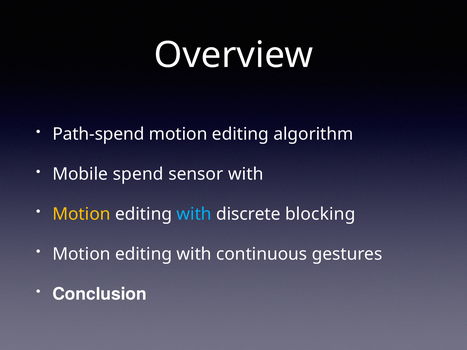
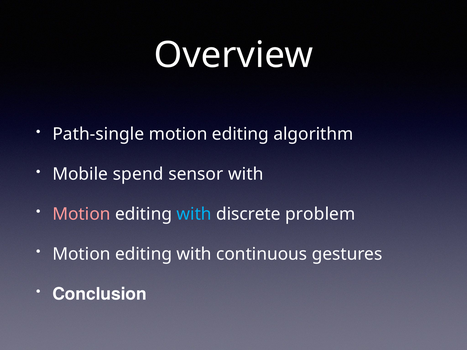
Path-spend: Path-spend -> Path-single
Motion at (82, 214) colour: yellow -> pink
blocking: blocking -> problem
